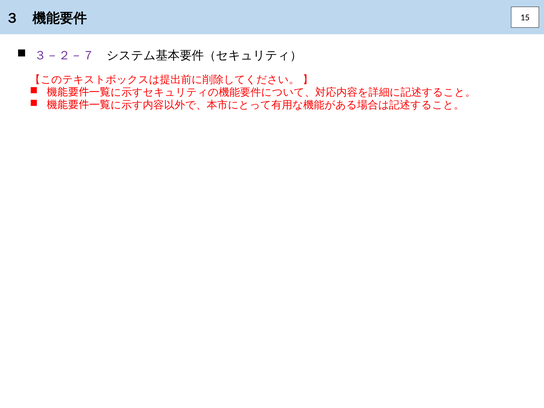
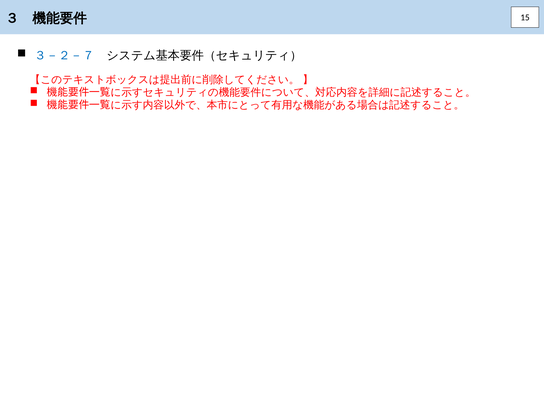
３－２－７ colour: purple -> blue
